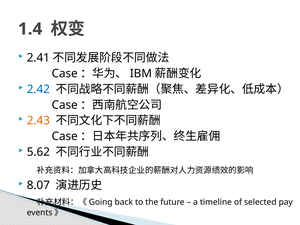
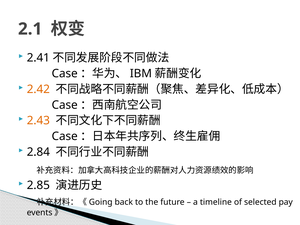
1.4: 1.4 -> 2.1
2.42 colour: blue -> orange
5.62: 5.62 -> 2.84
8.07: 8.07 -> 2.85
